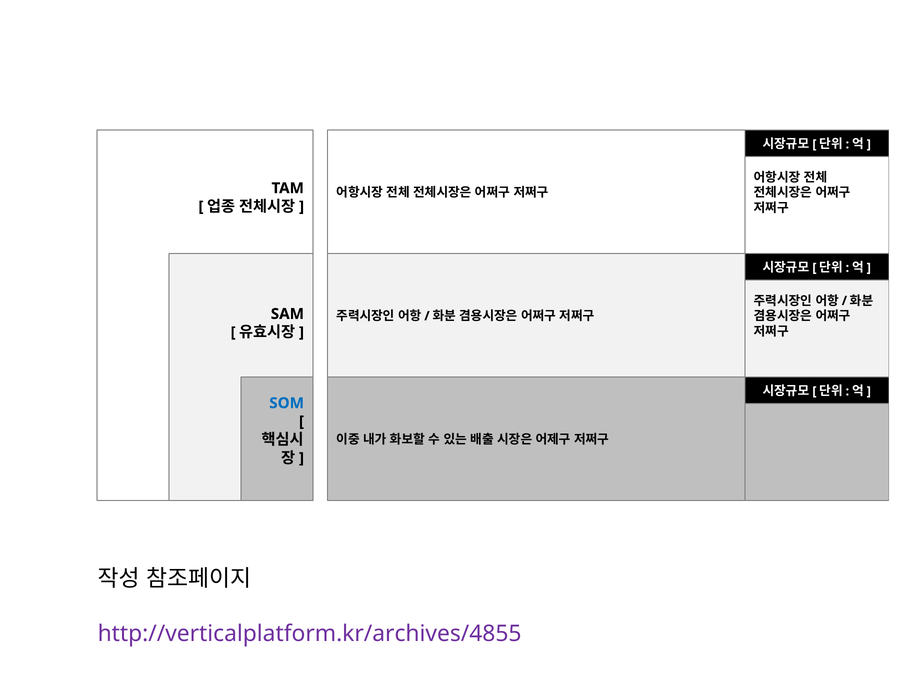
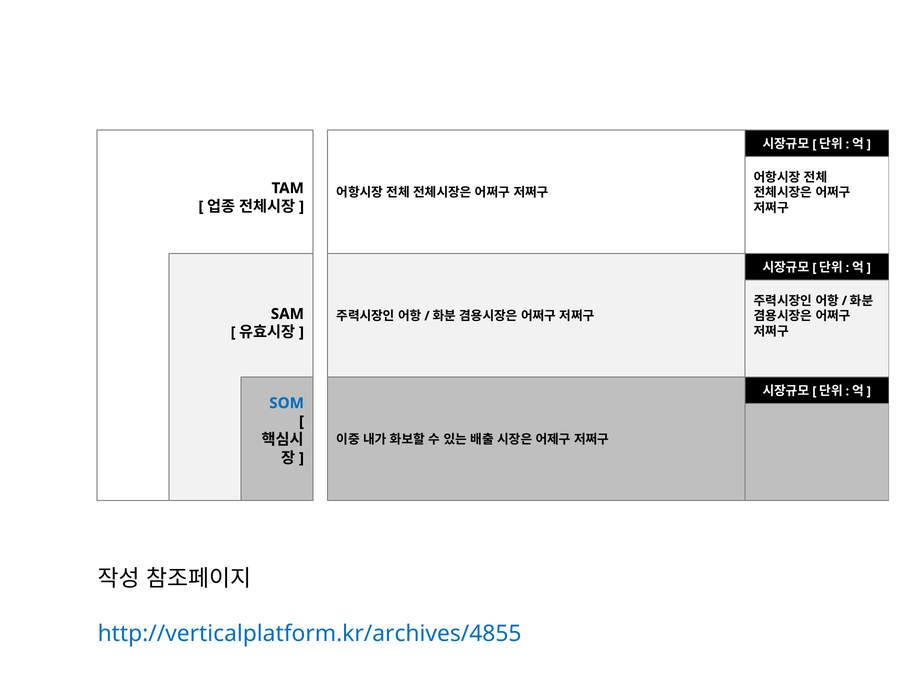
http://verticalplatform.kr/archives/4855 colour: purple -> blue
